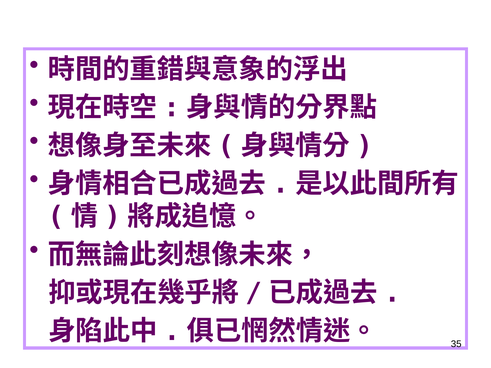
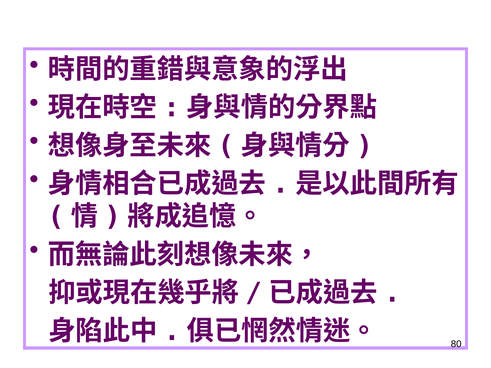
35: 35 -> 80
